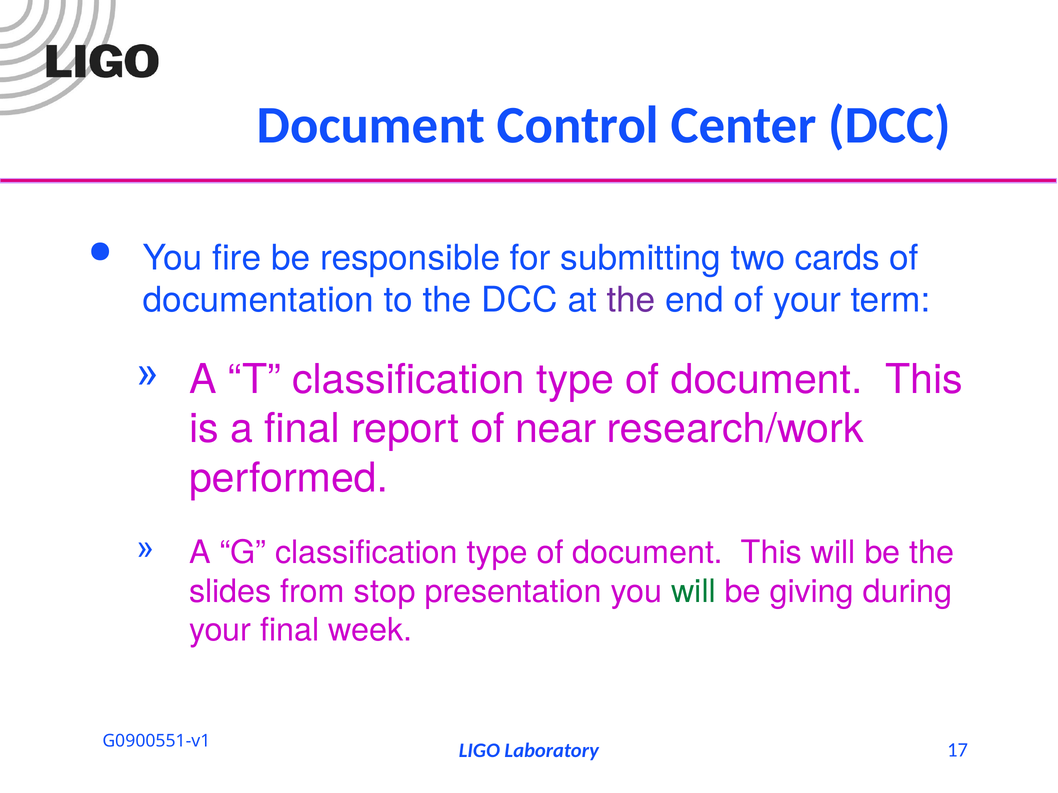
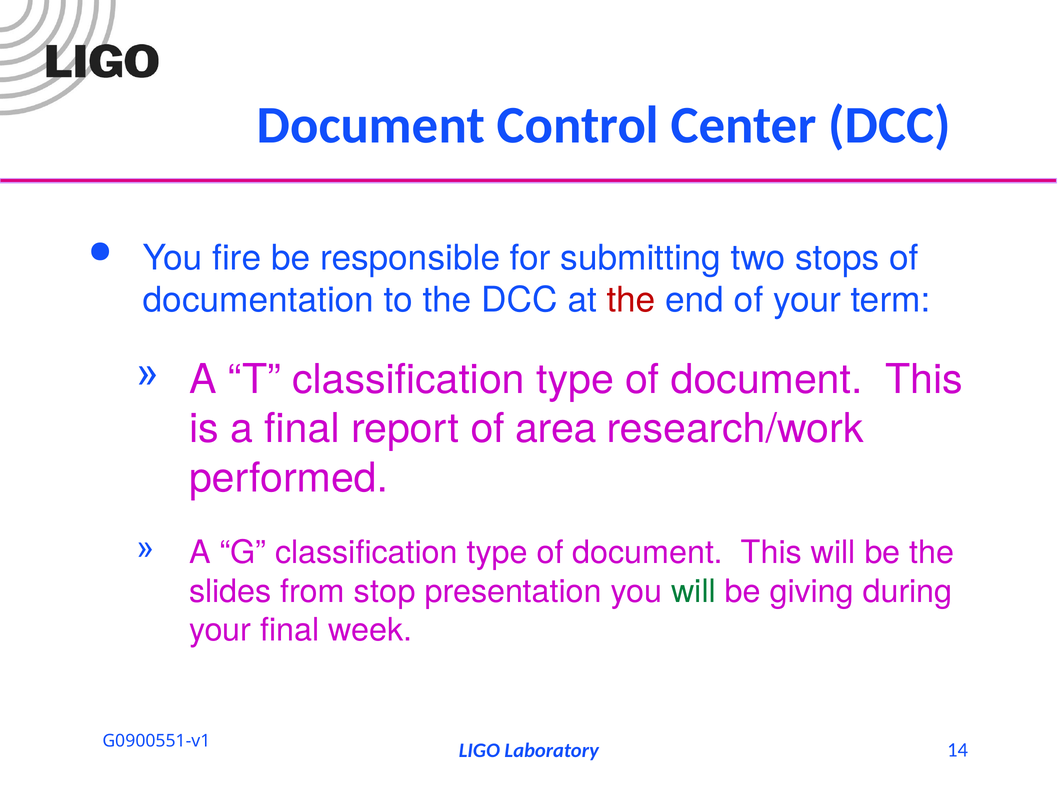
cards: cards -> stops
the at (631, 301) colour: purple -> red
near: near -> area
17: 17 -> 14
